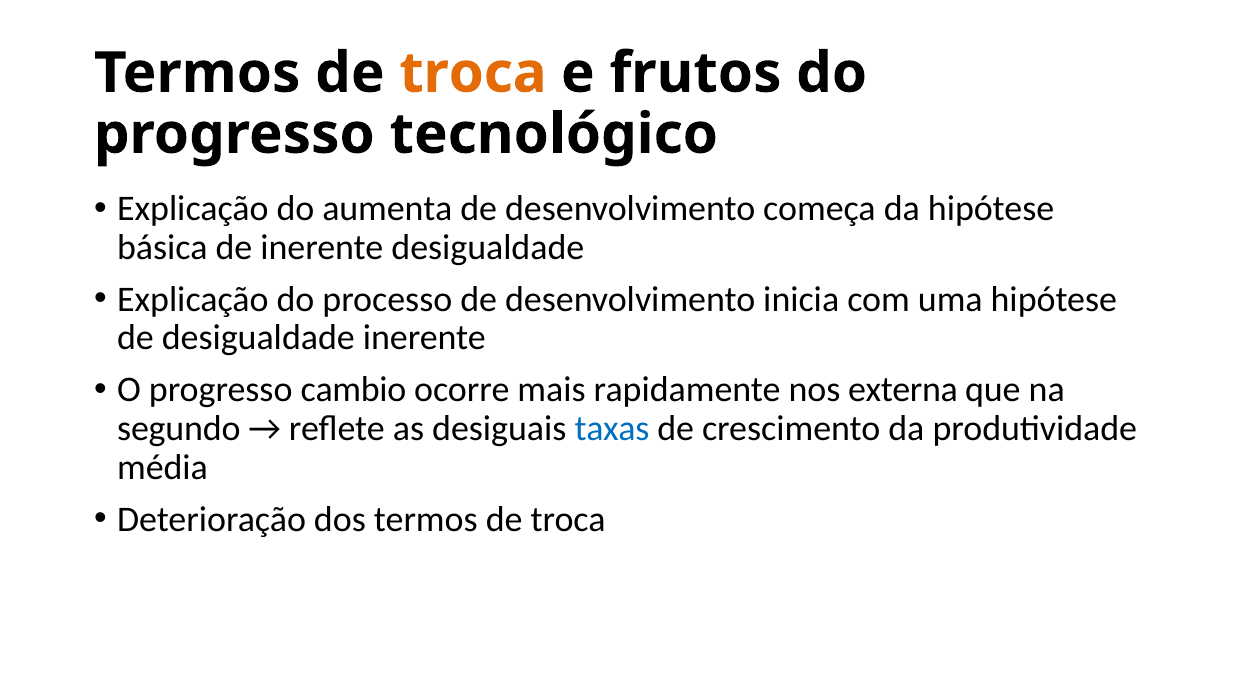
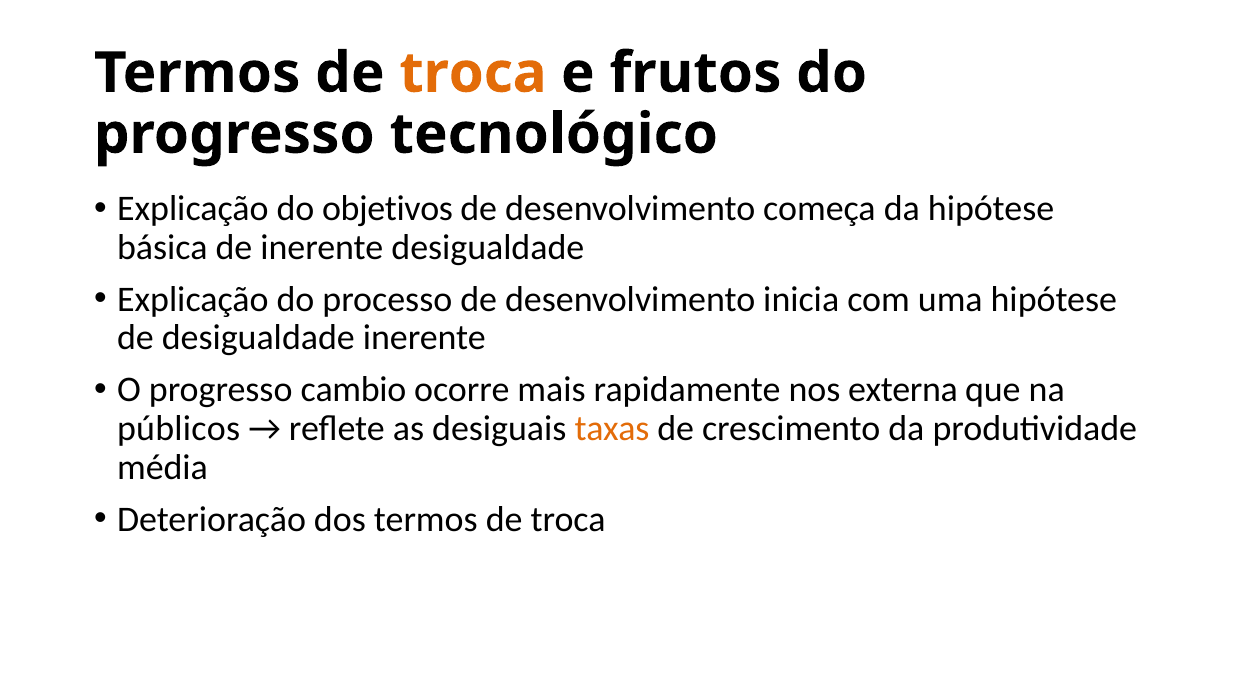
aumenta: aumenta -> objetivos
segundo: segundo -> públicos
taxas colour: blue -> orange
